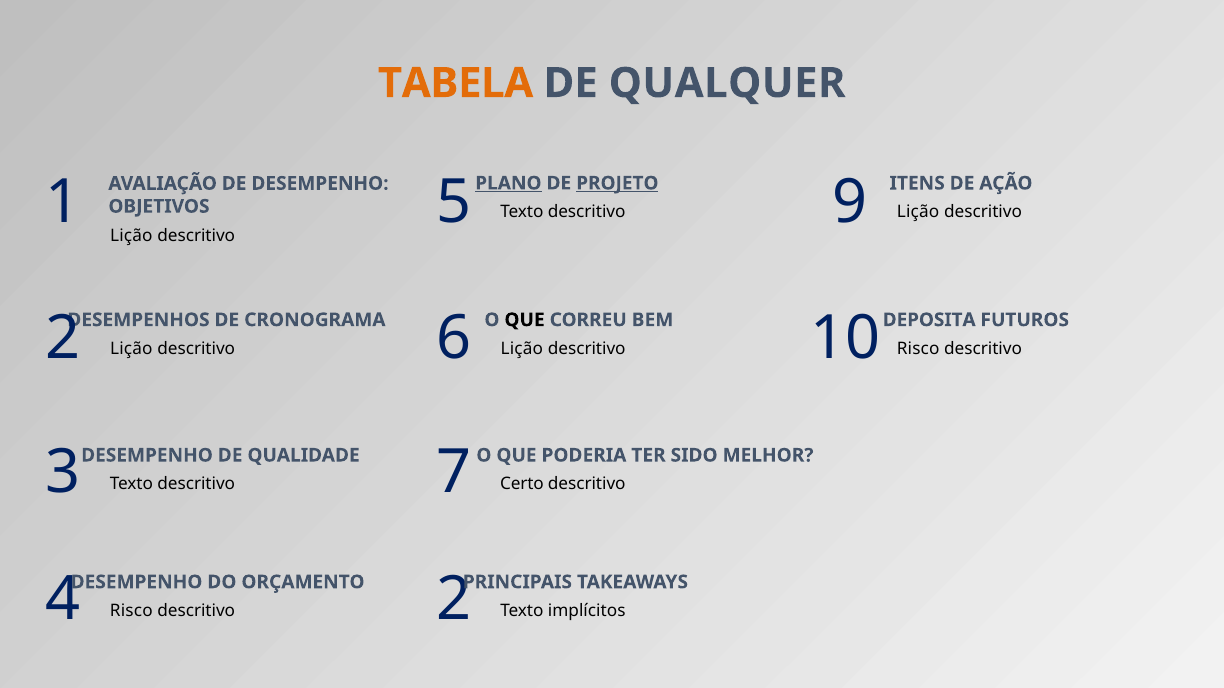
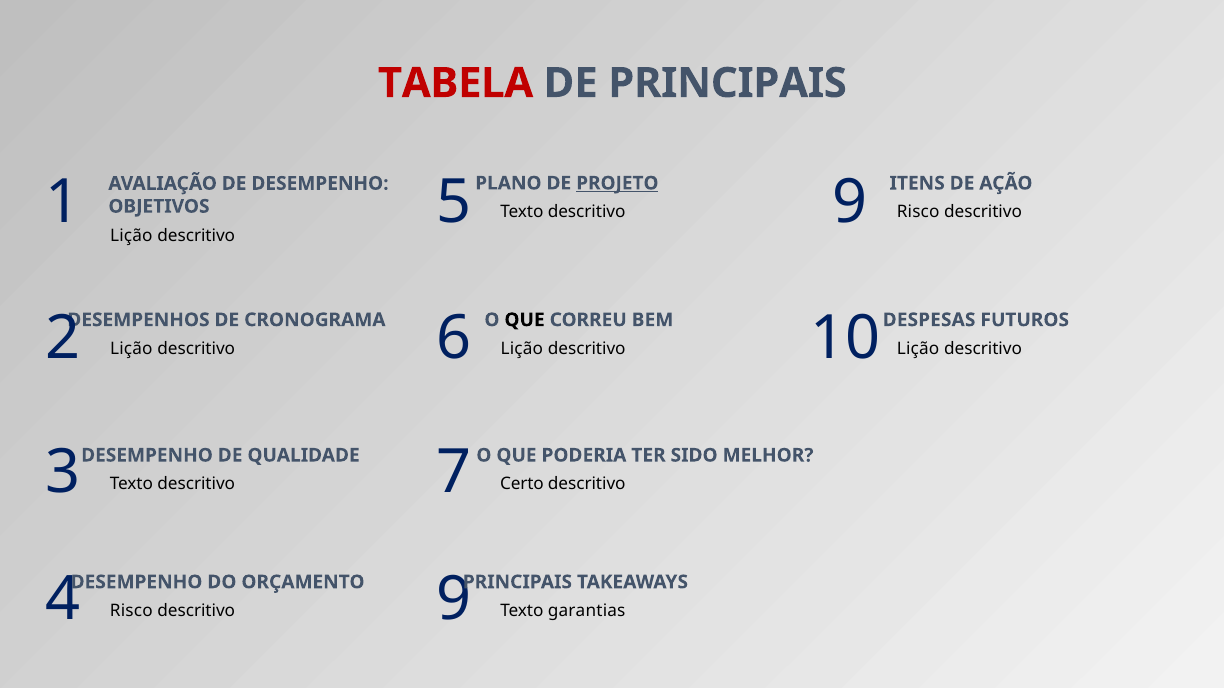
TABELA colour: orange -> red
DE QUALQUER: QUALQUER -> PRINCIPAIS
PLANO underline: present -> none
Lição at (918, 212): Lição -> Risco
DEPOSITA: DEPOSITA -> DESPESAS
Risco at (918, 349): Risco -> Lição
2 at (454, 599): 2 -> 9
implícitos: implícitos -> garantias
